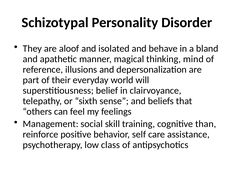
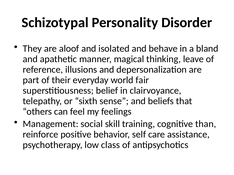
mind: mind -> leave
will: will -> fair
